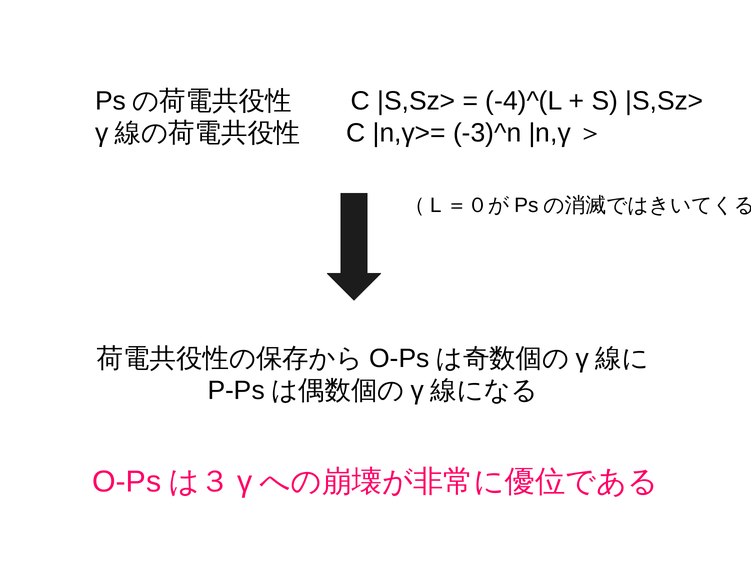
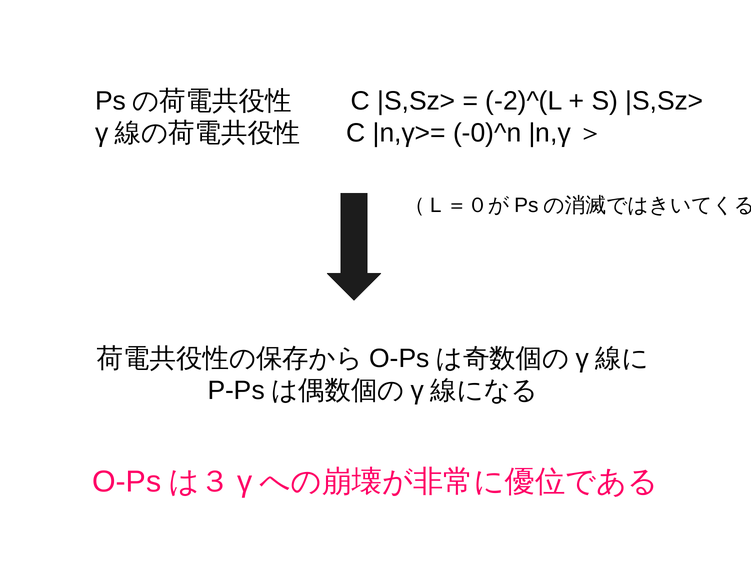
-4)^(L: -4)^(L -> -2)^(L
-3)^n: -3)^n -> -0)^n
